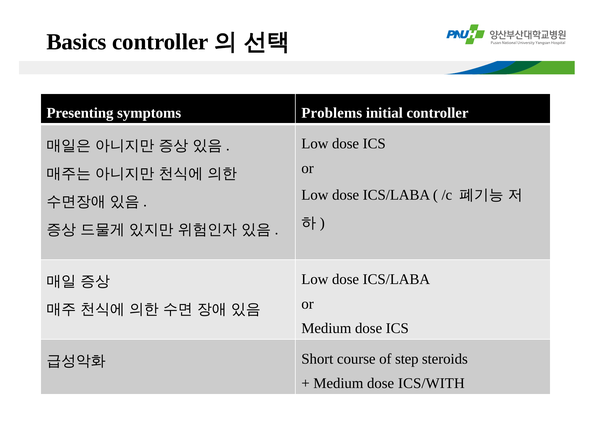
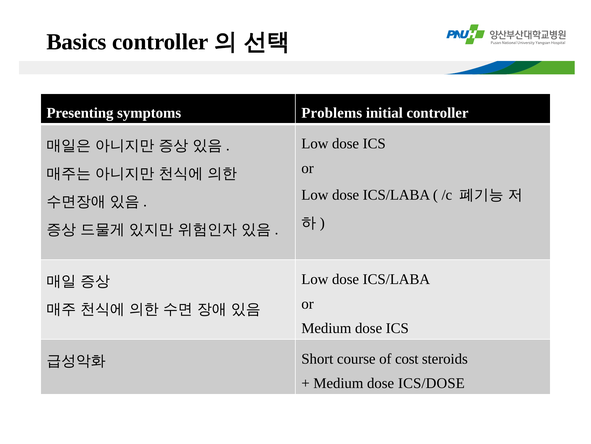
step: step -> cost
ICS/WITH: ICS/WITH -> ICS/DOSE
